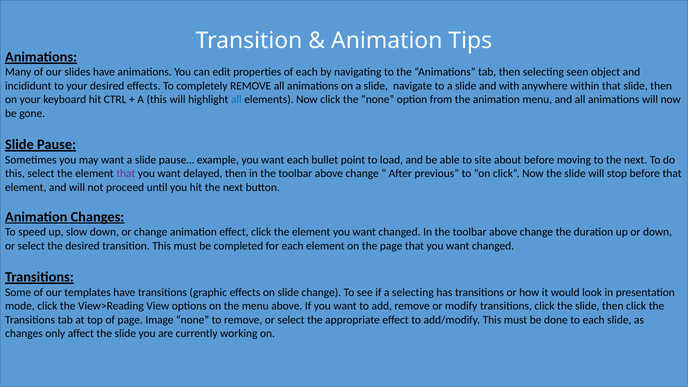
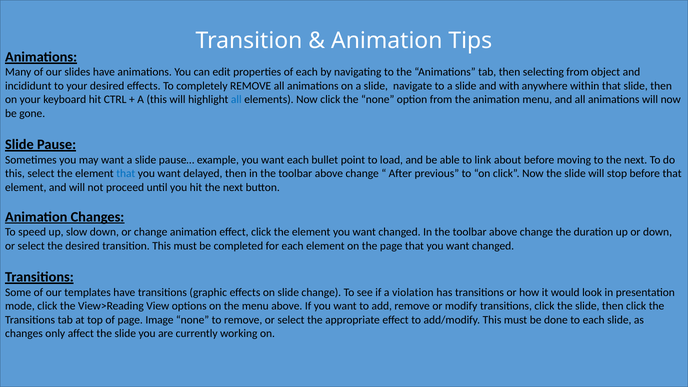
selecting seen: seen -> from
site: site -> link
that at (126, 174) colour: purple -> blue
a selecting: selecting -> violation
